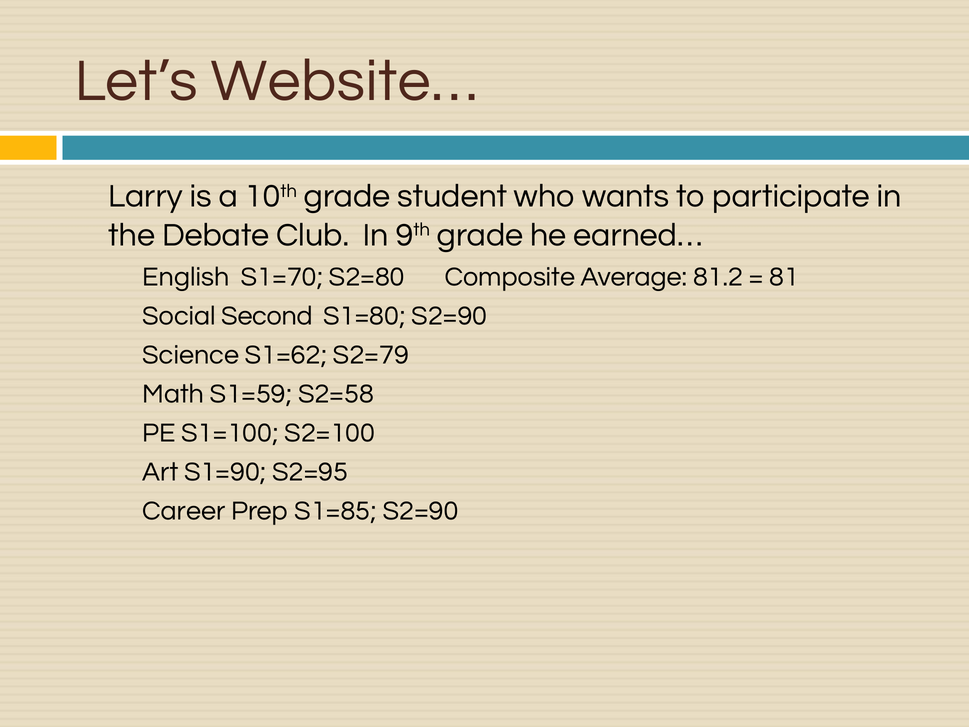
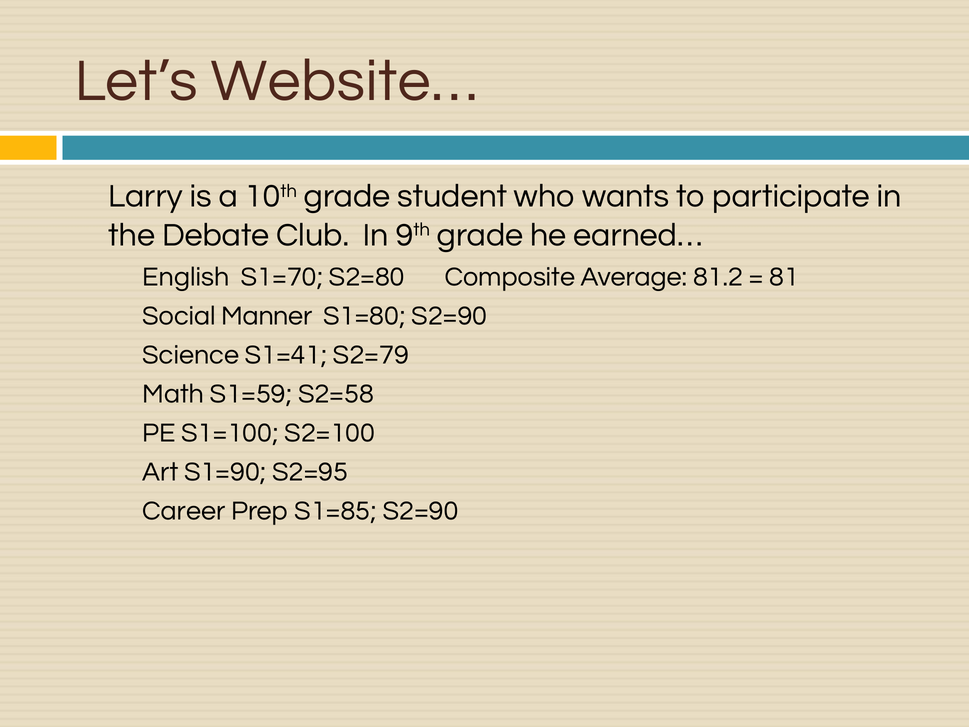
Second: Second -> Manner
S1=62: S1=62 -> S1=41
